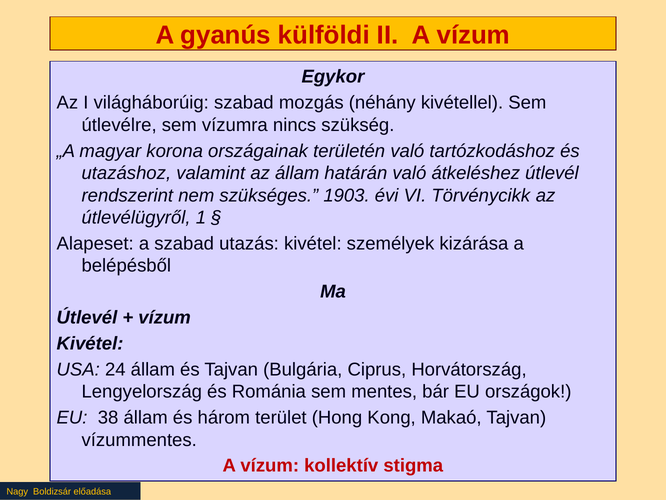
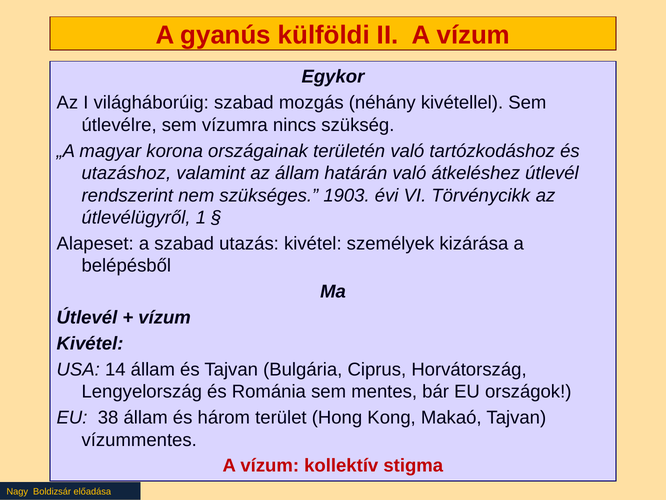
24: 24 -> 14
